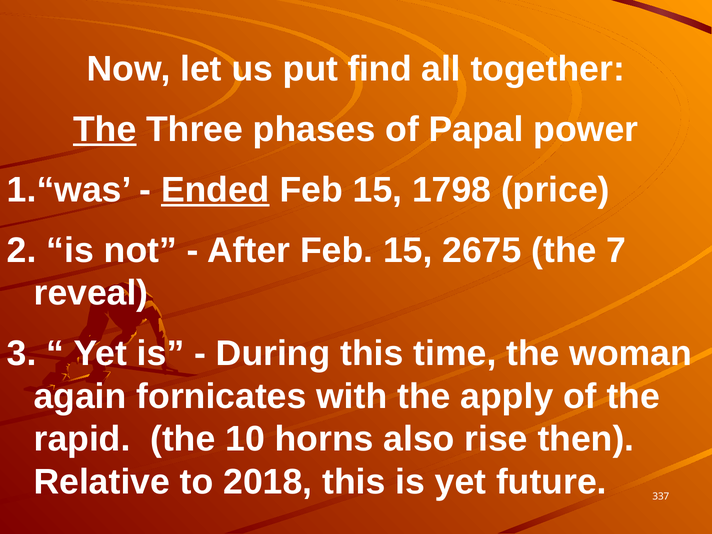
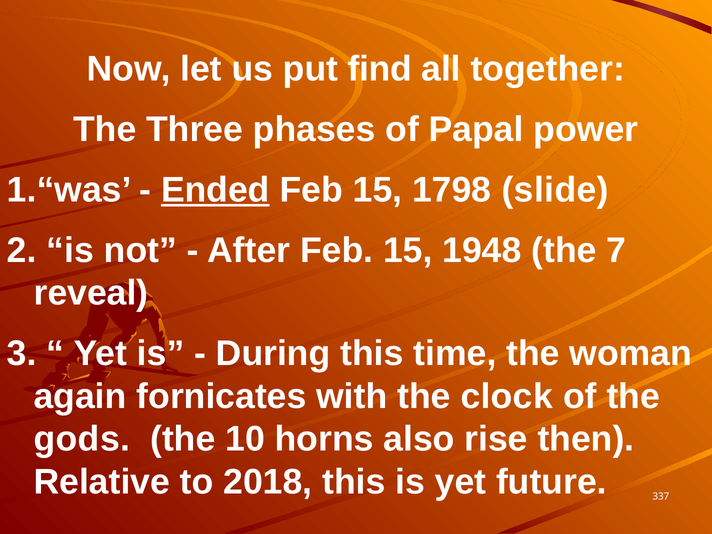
The at (105, 129) underline: present -> none
price: price -> slide
2675: 2675 -> 1948
apply: apply -> clock
rapid: rapid -> gods
